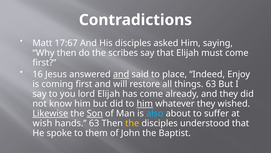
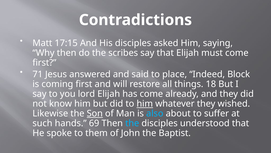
17:67: 17:67 -> 17:15
16: 16 -> 71
and at (121, 74) underline: present -> none
Enjoy: Enjoy -> Block
things 63: 63 -> 18
Likewise underline: present -> none
wish: wish -> such
hands 63: 63 -> 69
the at (132, 123) colour: yellow -> light blue
